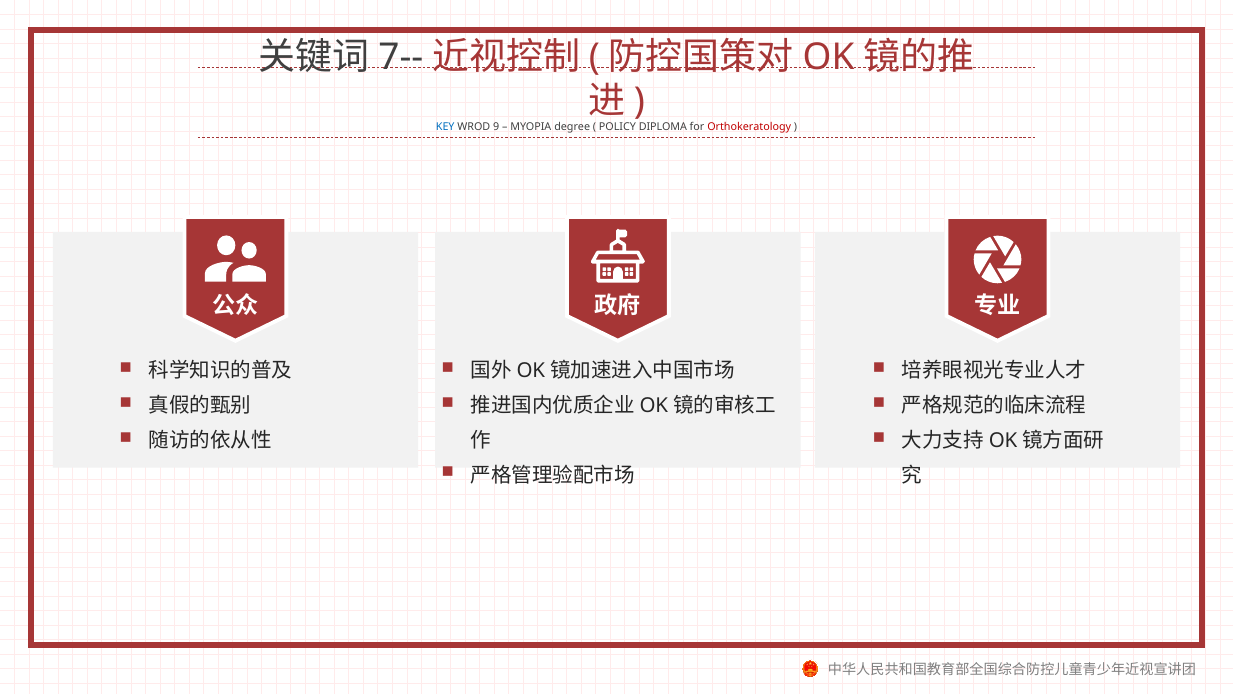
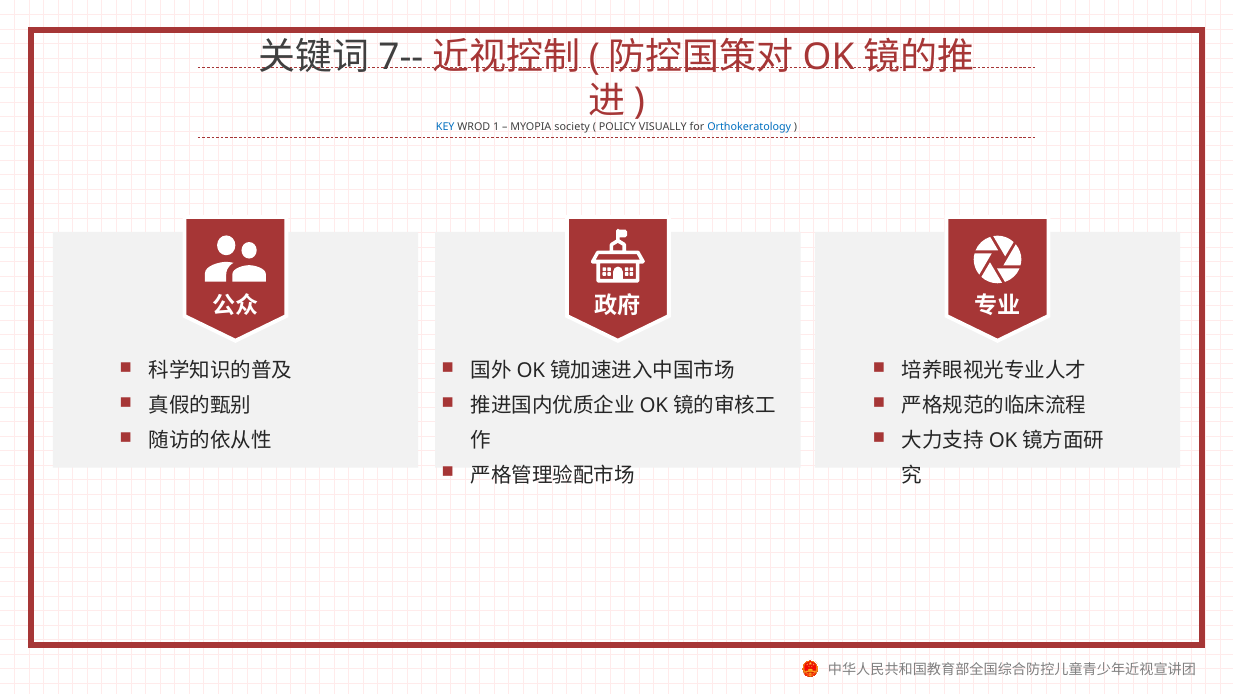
9: 9 -> 1
degree: degree -> society
DIPLOMA: DIPLOMA -> VISUALLY
Orthokeratology colour: red -> blue
